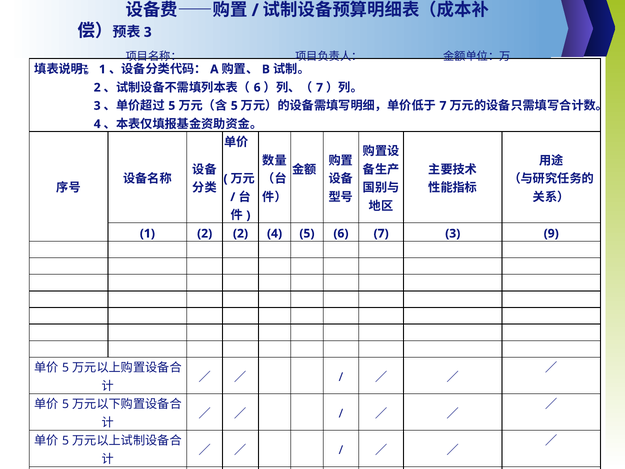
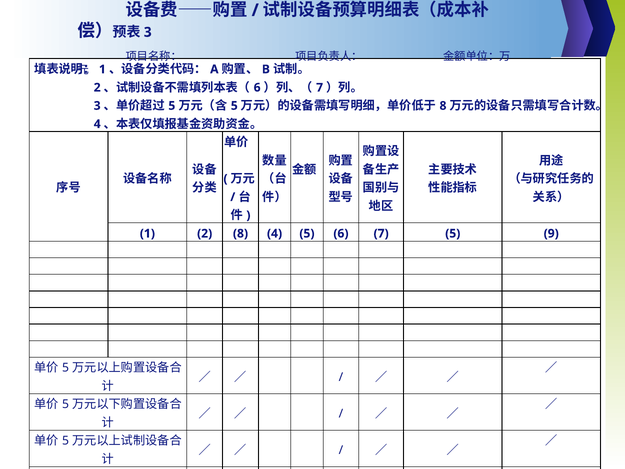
7 at (443, 106): 7 -> 8
2 2: 2 -> 8
7 3: 3 -> 5
